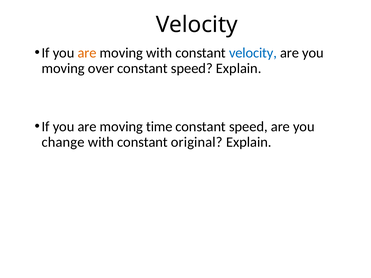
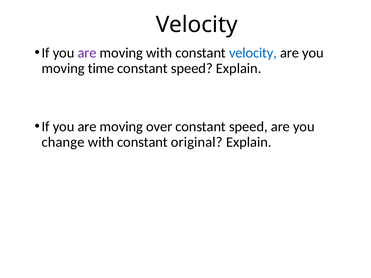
are at (87, 53) colour: orange -> purple
over: over -> time
time: time -> over
